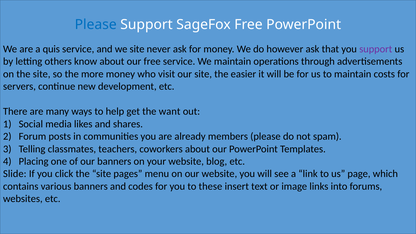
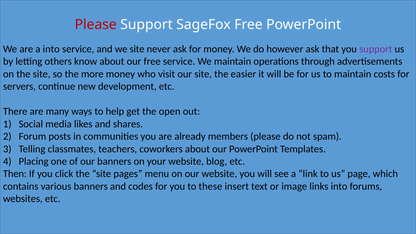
Please at (96, 25) colour: blue -> red
a quis: quis -> into
want: want -> open
Slide: Slide -> Then
